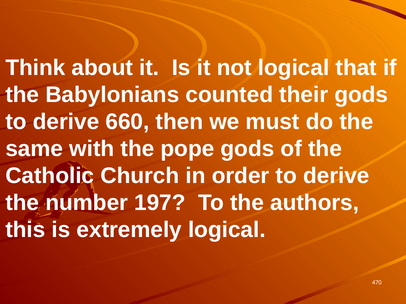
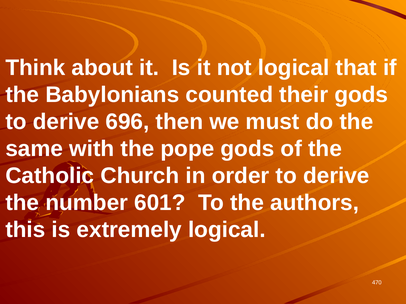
660: 660 -> 696
197: 197 -> 601
